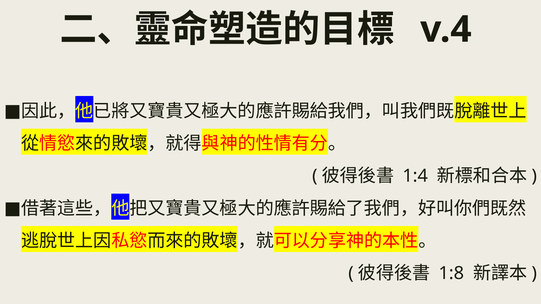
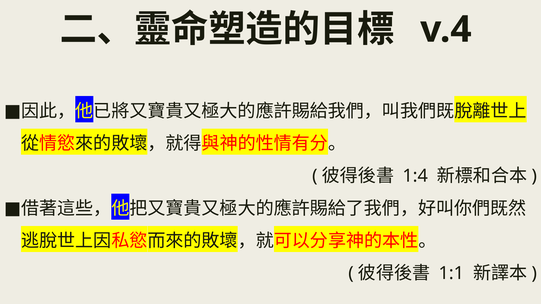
1:8: 1:8 -> 1:1
